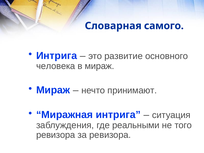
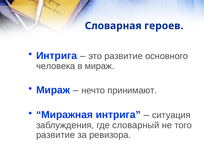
самого: самого -> героев
реальными: реальными -> словарный
ревизора at (56, 135): ревизора -> развитие
